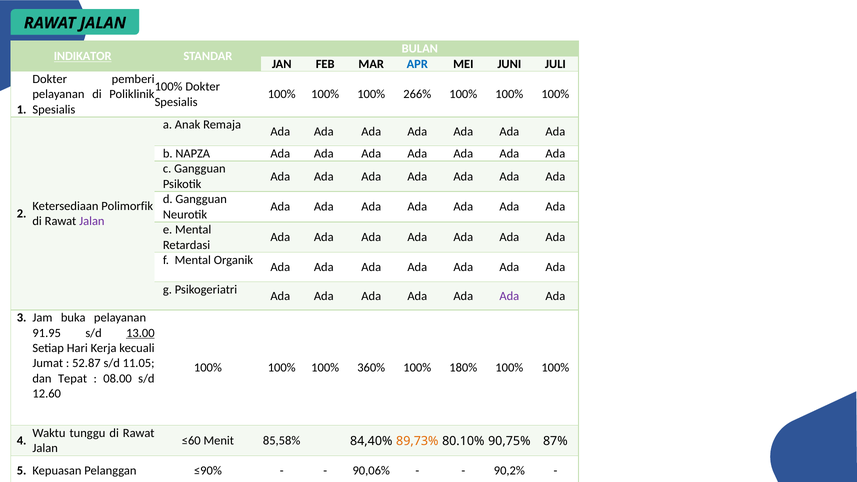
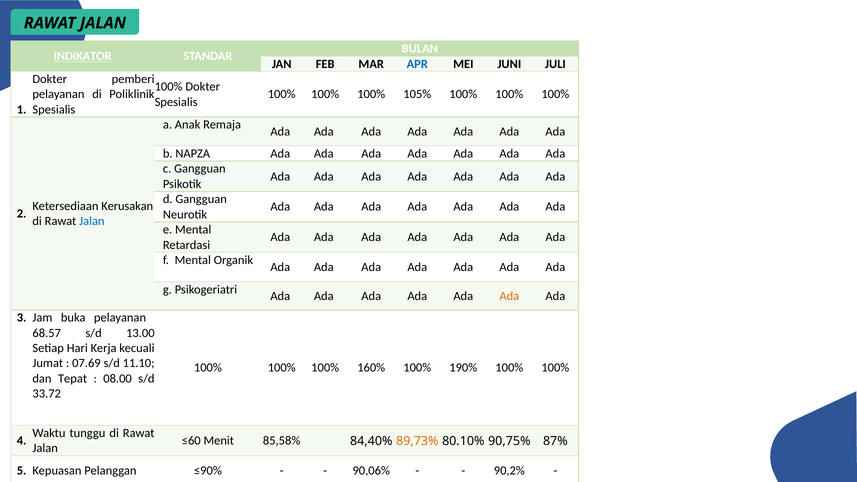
266%: 266% -> 105%
Polimorfik: Polimorfik -> Kerusakan
Jalan at (92, 221) colour: purple -> blue
Ada at (509, 296) colour: purple -> orange
91.95: 91.95 -> 68.57
13.00 underline: present -> none
52.87: 52.87 -> 07.69
11.05: 11.05 -> 11.10
360%: 360% -> 160%
180%: 180% -> 190%
12.60: 12.60 -> 33.72
